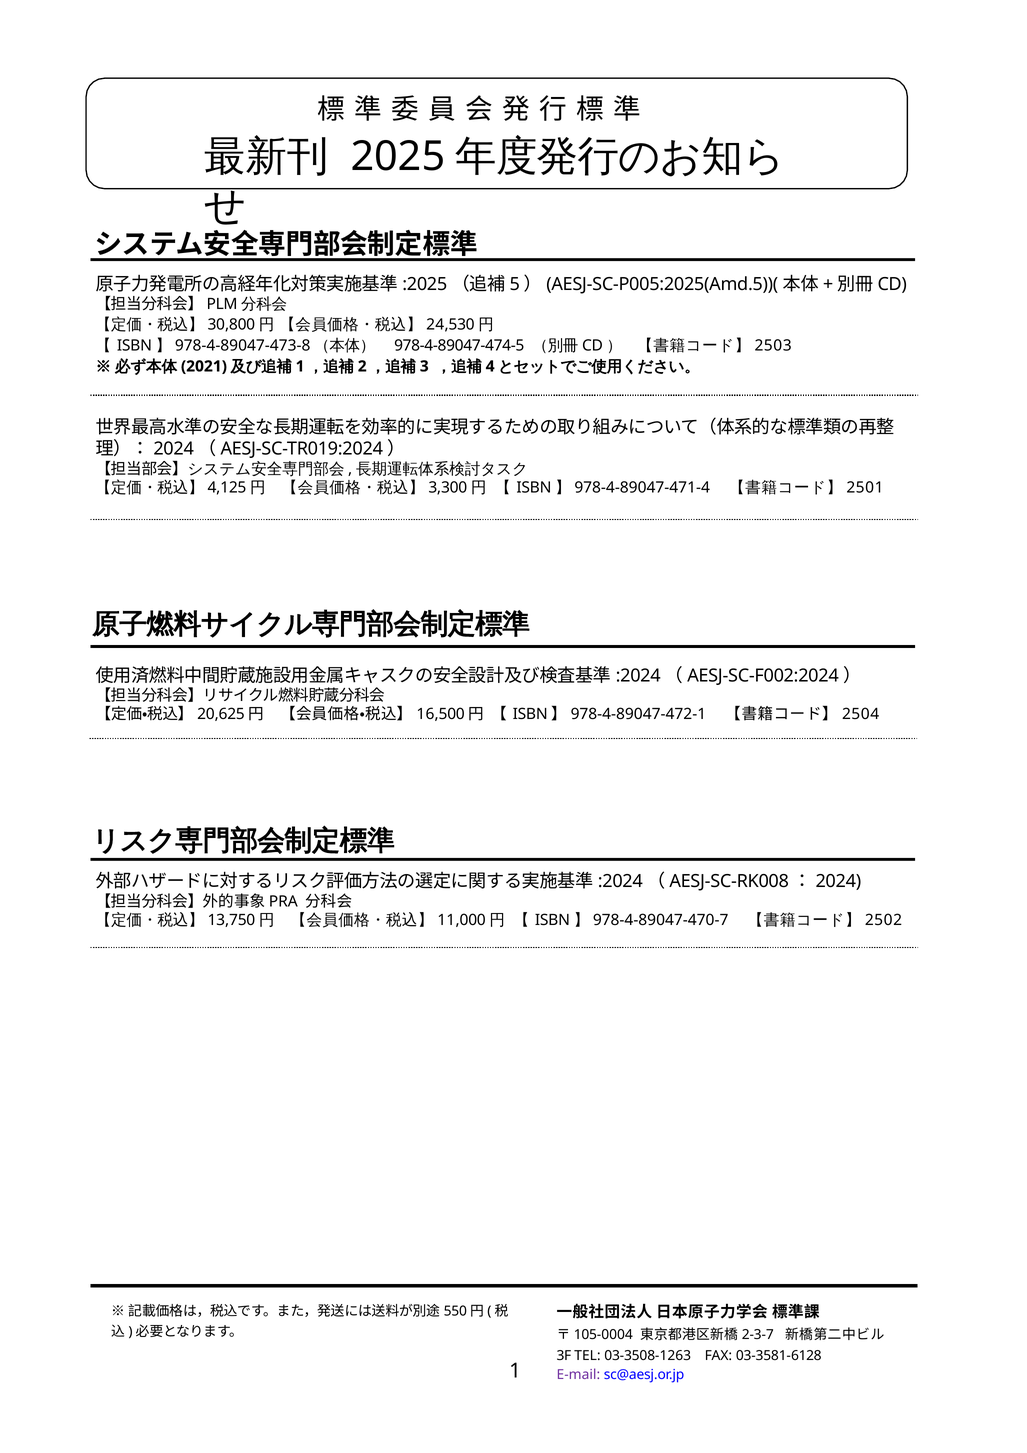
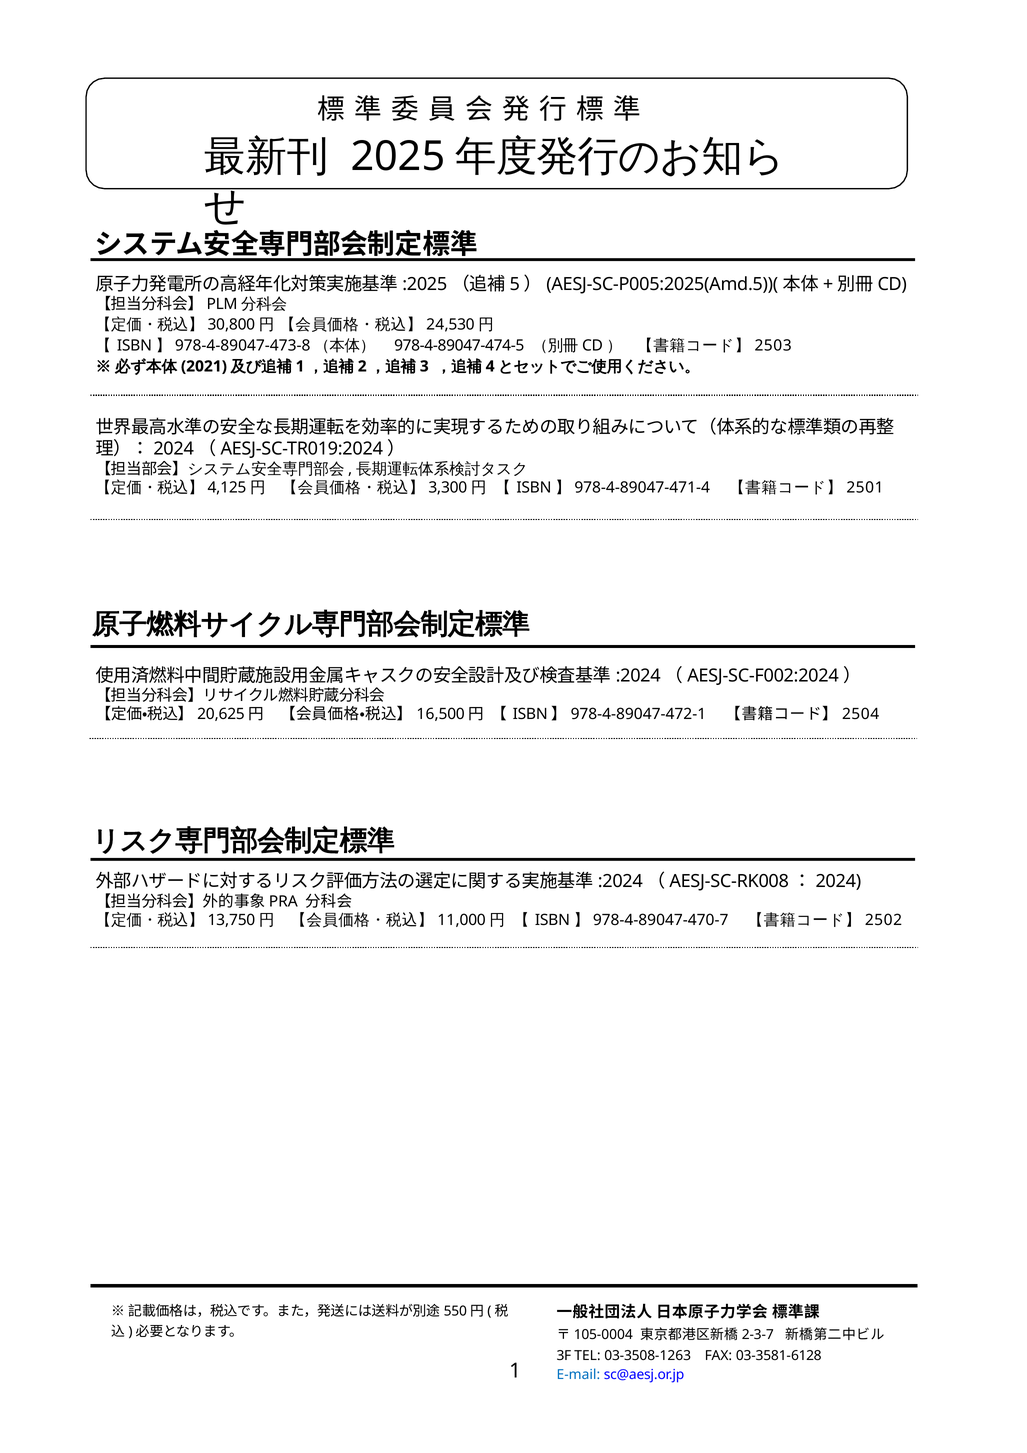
E-mail colour: purple -> blue
